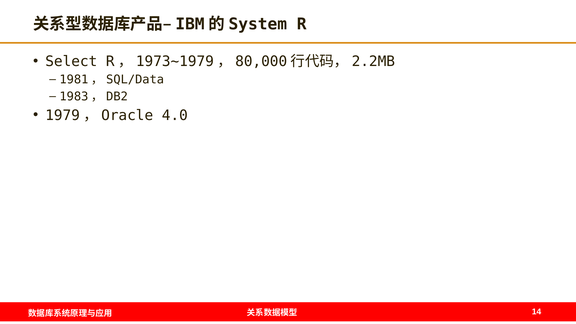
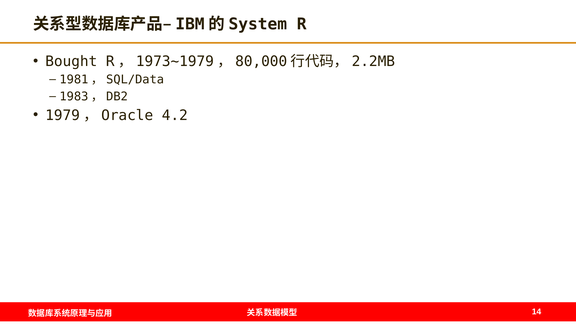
Select: Select -> Bought
4.0: 4.0 -> 4.2
